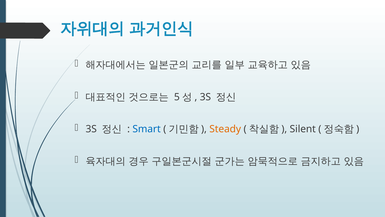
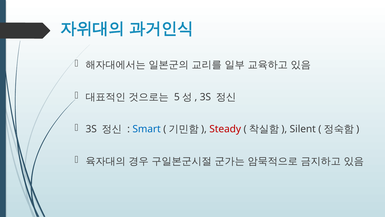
Steady colour: orange -> red
